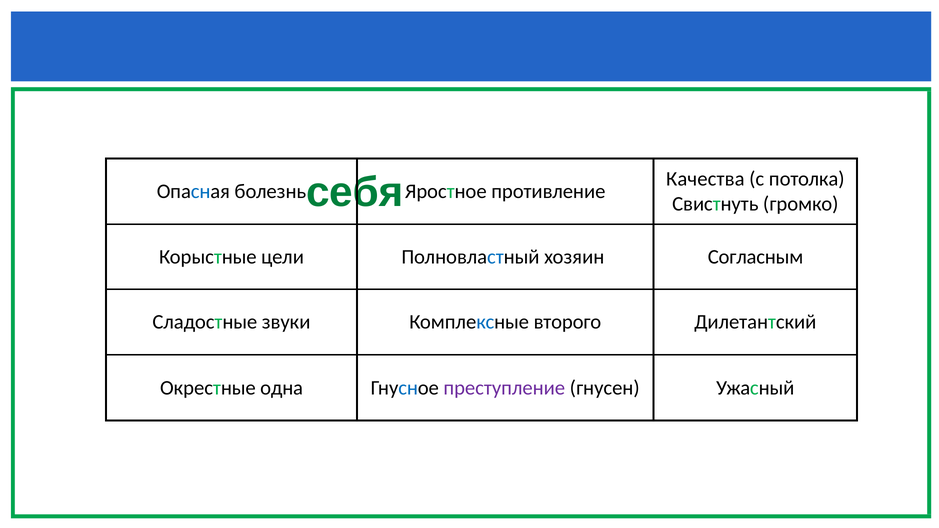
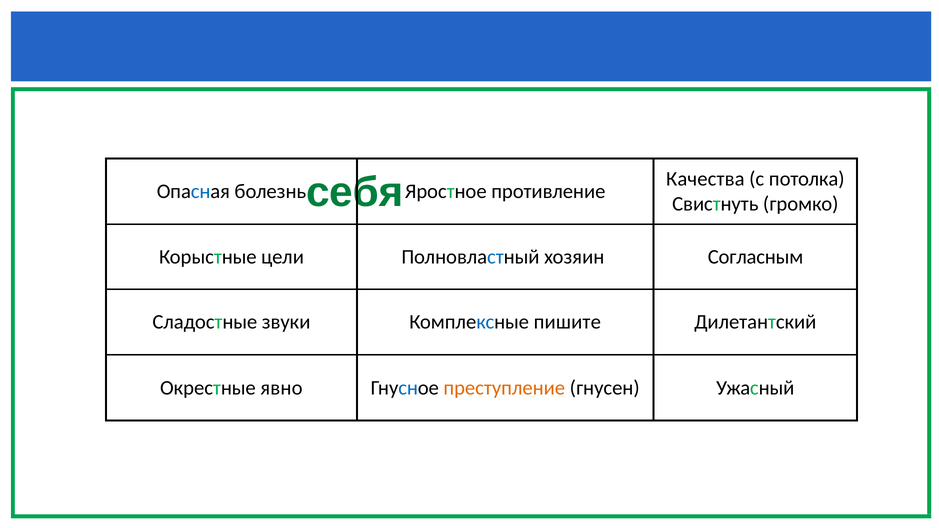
второго: второго -> пишите
одна: одна -> явно
преступление colour: purple -> orange
